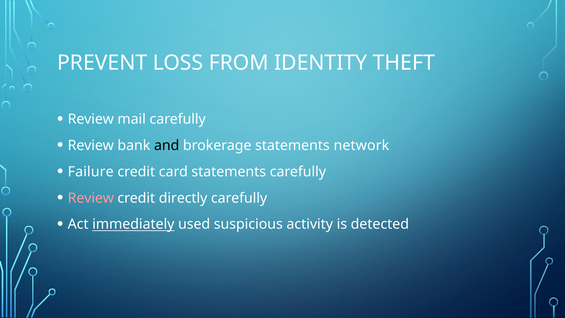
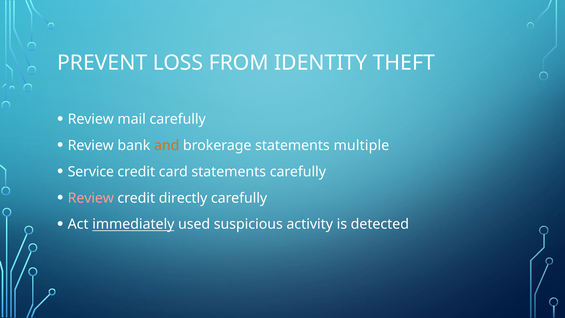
and colour: black -> orange
network: network -> multiple
Failure: Failure -> Service
